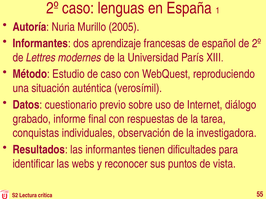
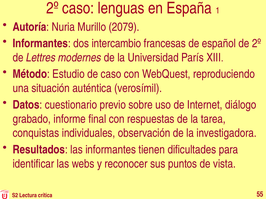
2005: 2005 -> 2079
aprendizaje: aprendizaje -> intercambio
